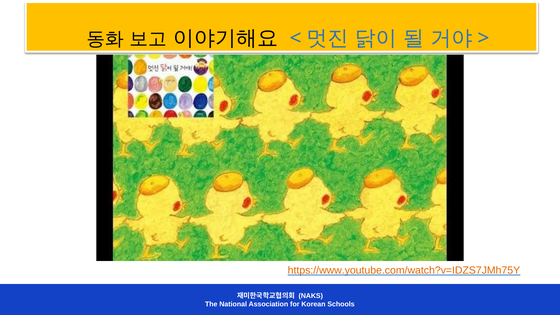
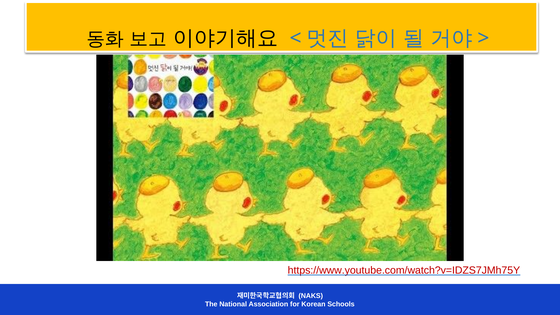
https://www.youtube.com/watch?v=IDZS7JMh75Y colour: orange -> red
